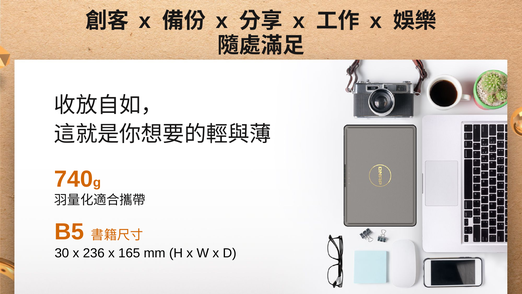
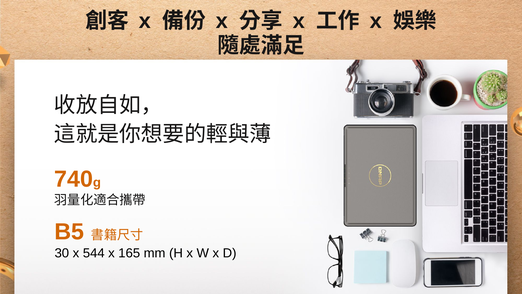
236: 236 -> 544
